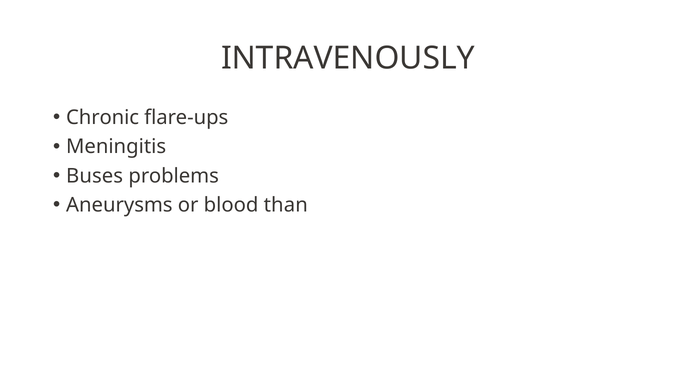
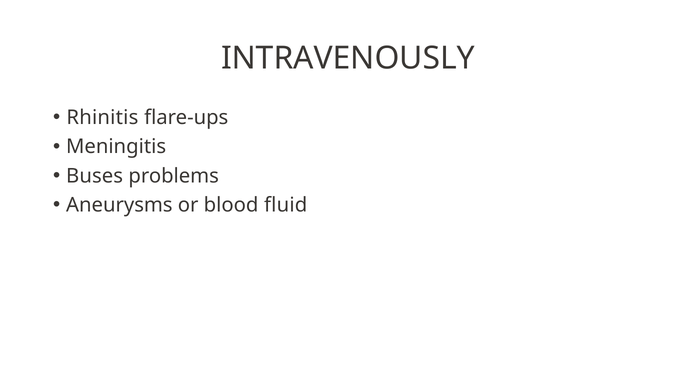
Chronic: Chronic -> Rhinitis
than: than -> fluid
